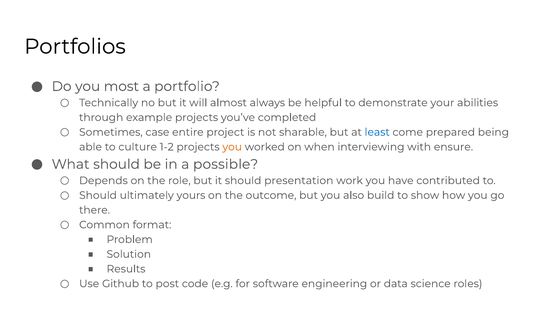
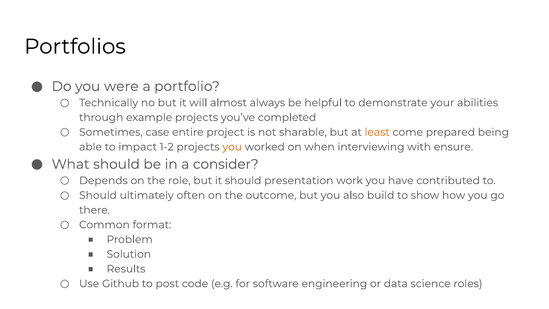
most: most -> were
least colour: blue -> orange
culture: culture -> impact
possible: possible -> consider
yours: yours -> often
